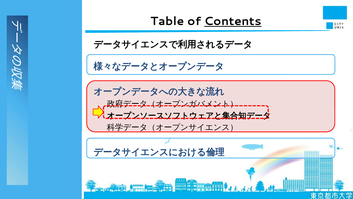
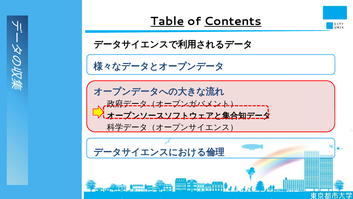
Table underline: none -> present
